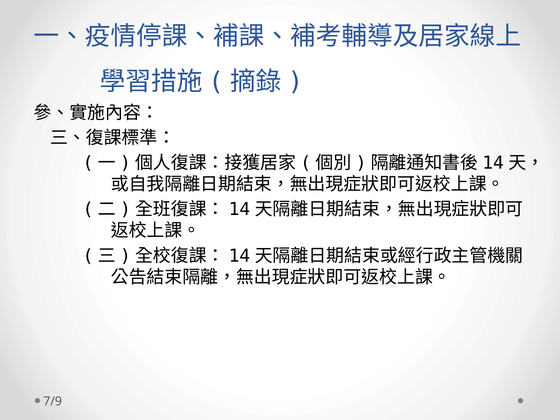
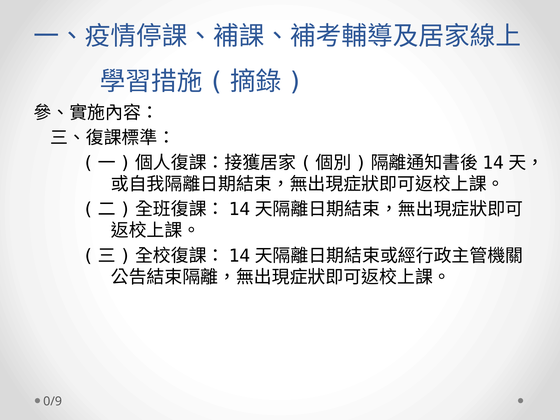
7/9: 7/9 -> 0/9
